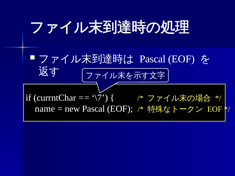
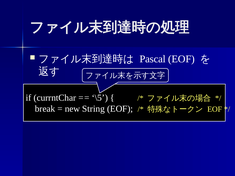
\7: \7 -> \5
name: name -> break
new Pascal: Pascal -> String
